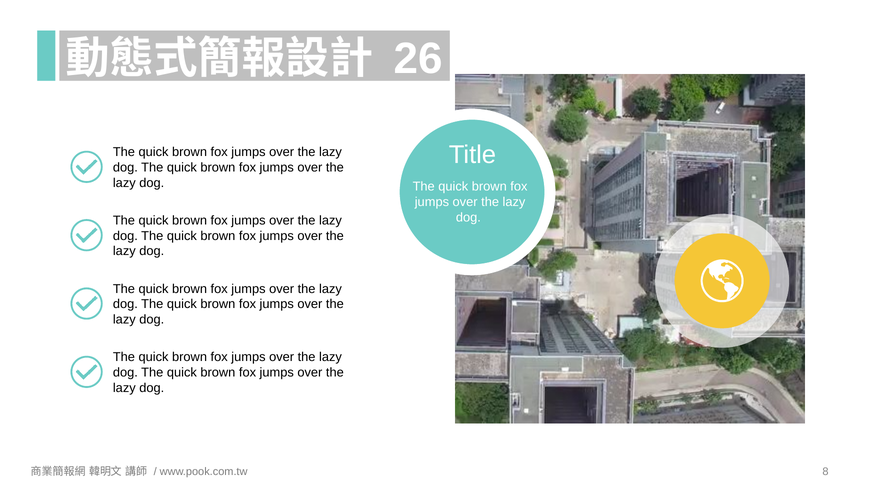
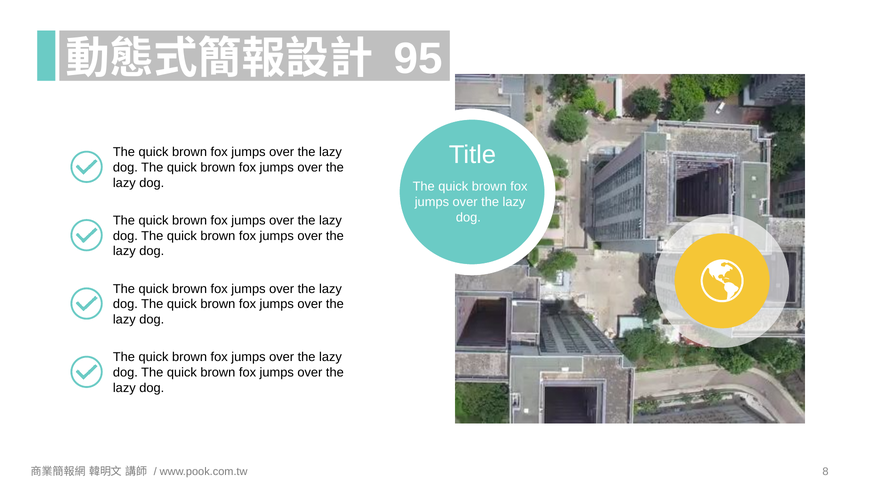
26: 26 -> 95
